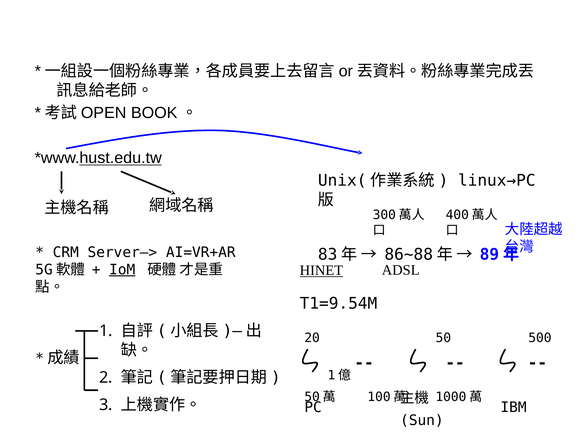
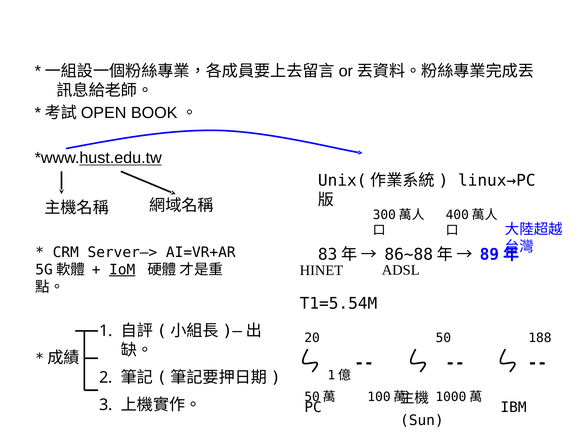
HINET underline: present -> none
T1=9.54M: T1=9.54M -> T1=5.54M
500: 500 -> 188
